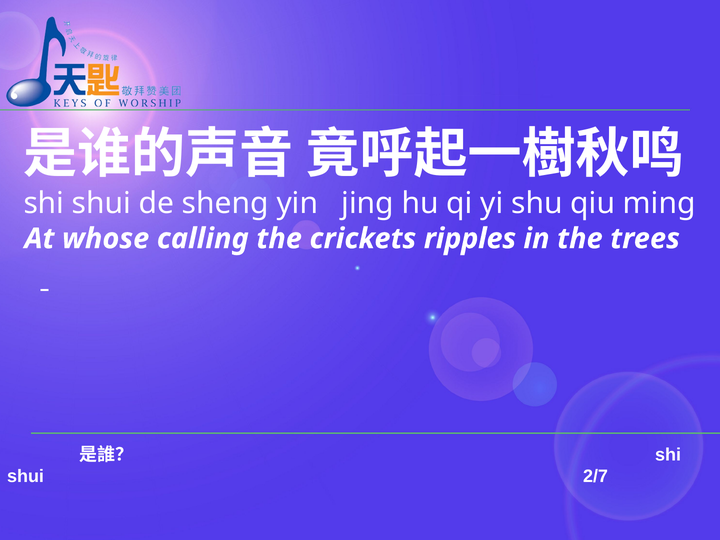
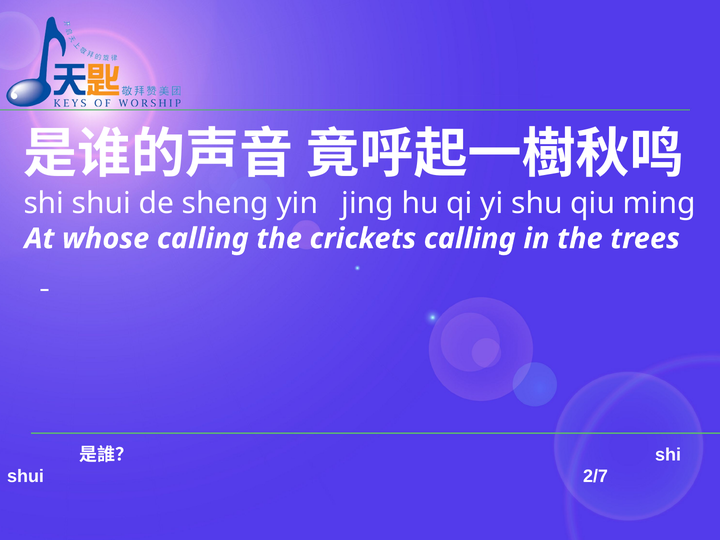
crickets ripples: ripples -> calling
